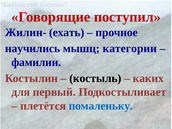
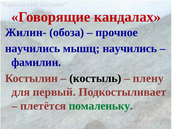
поступил: поступил -> кандалах
ехать: ехать -> обоза
мышц категории: категории -> научились
каких: каких -> плену
помаленьку colour: blue -> green
